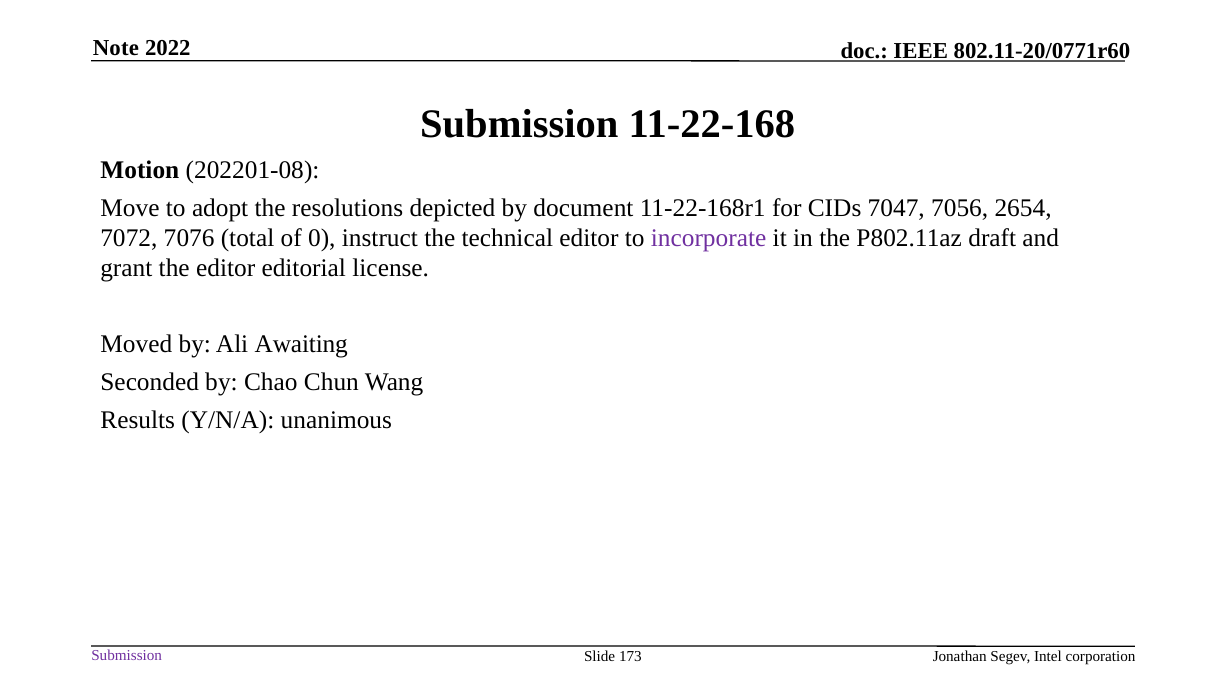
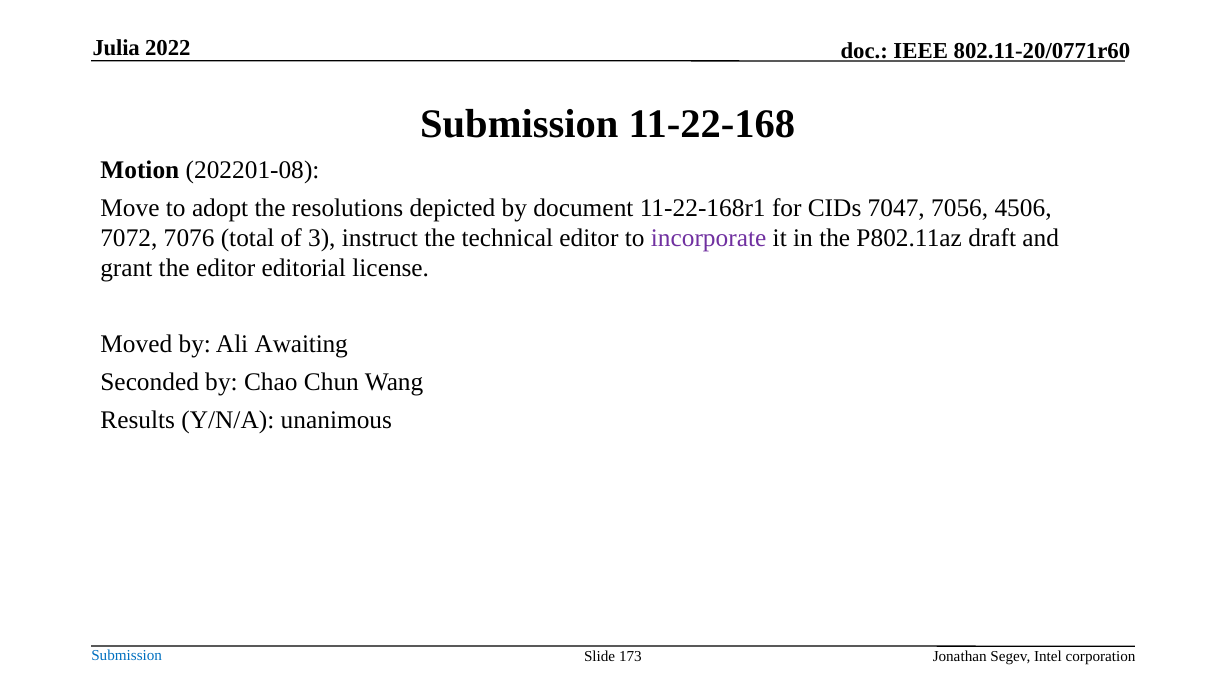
Note: Note -> Julia
2654: 2654 -> 4506
0: 0 -> 3
Submission at (127, 656) colour: purple -> blue
